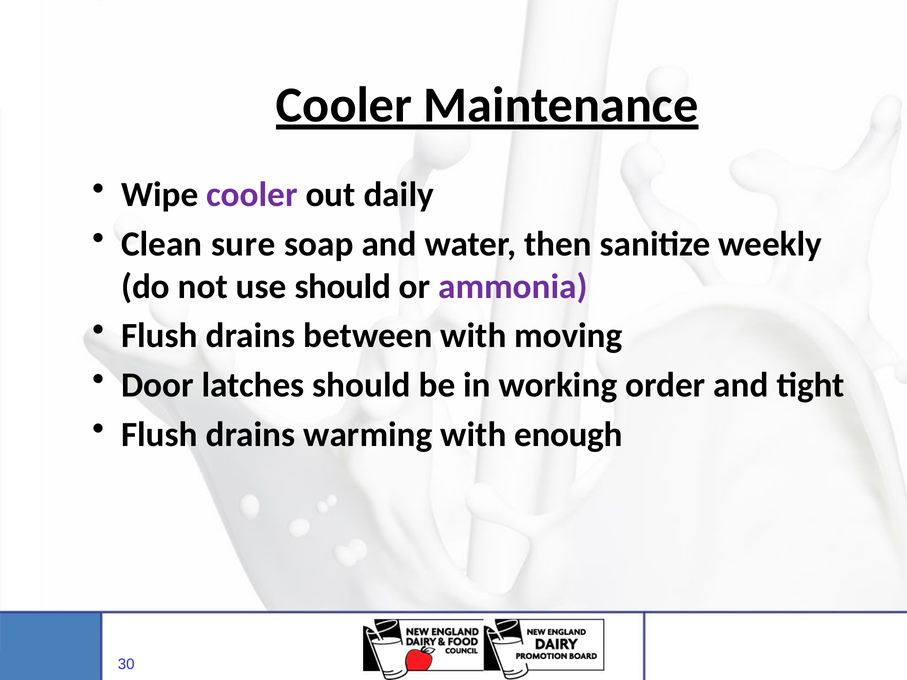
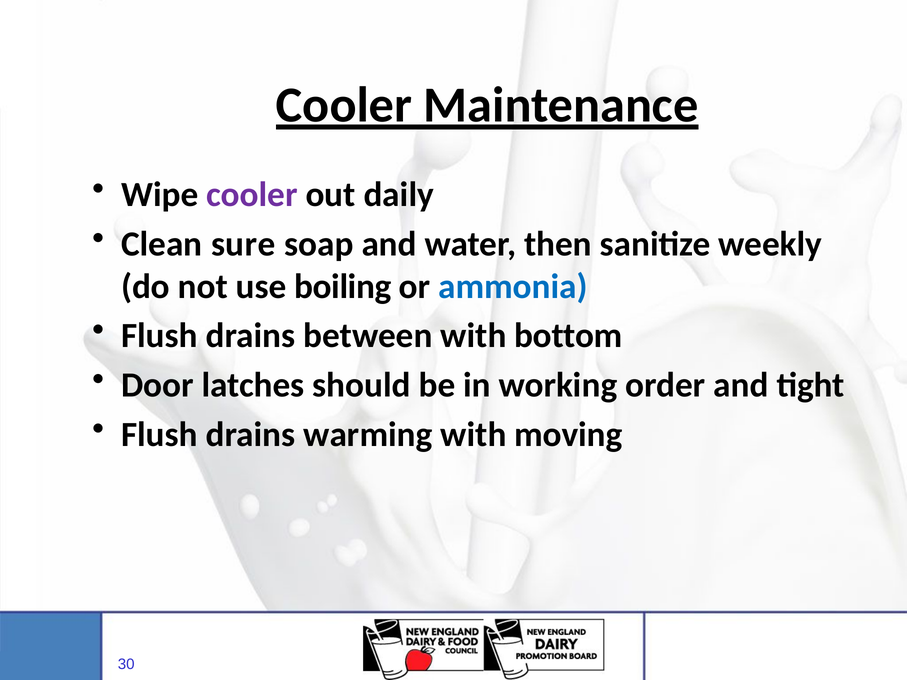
use should: should -> boiling
ammonia colour: purple -> blue
moving: moving -> bottom
enough: enough -> moving
